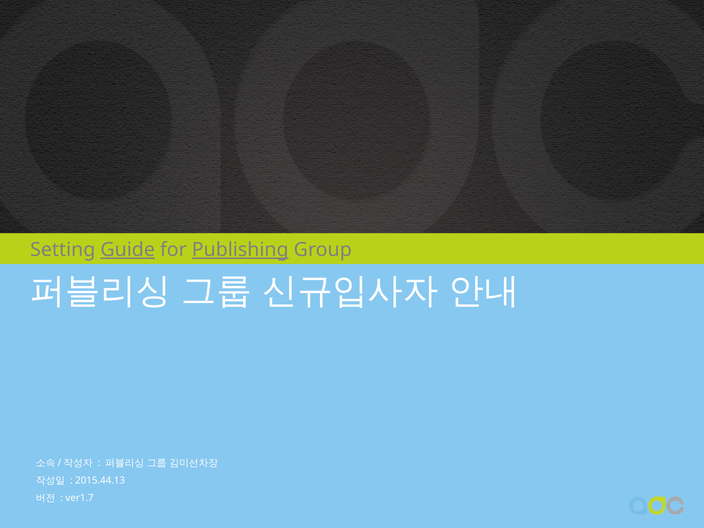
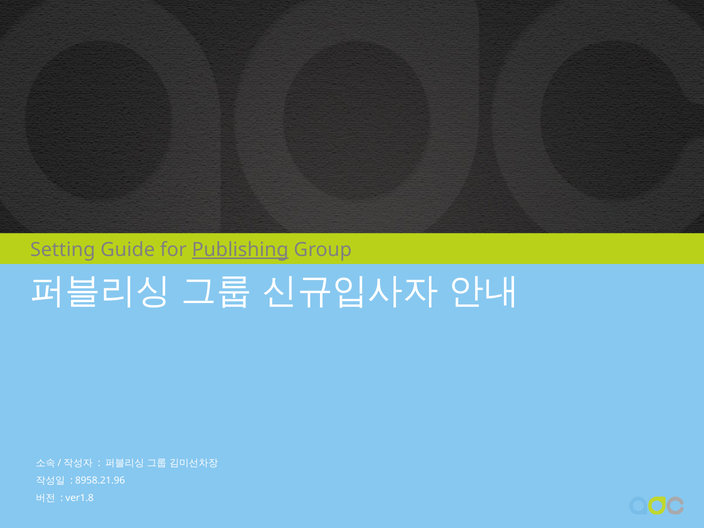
Guide underline: present -> none
2015.44.13: 2015.44.13 -> 8958.21.96
ver1.7: ver1.7 -> ver1.8
